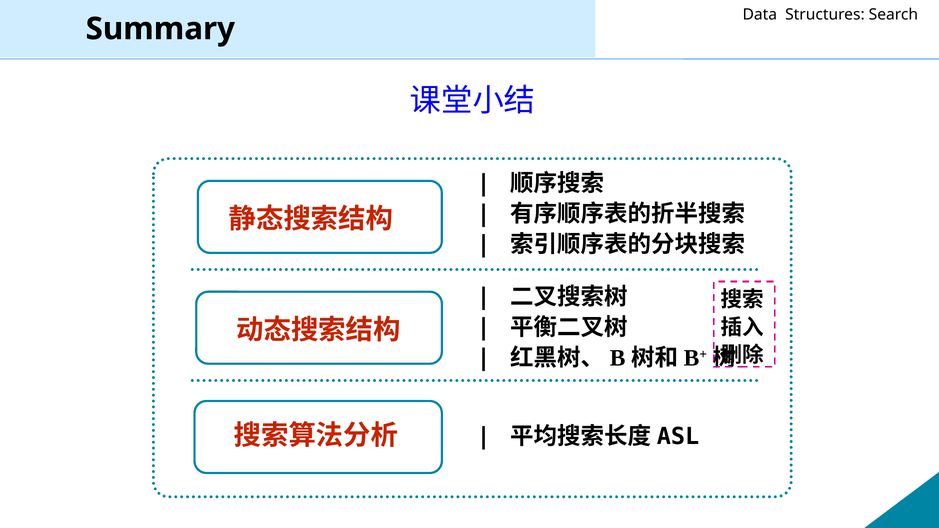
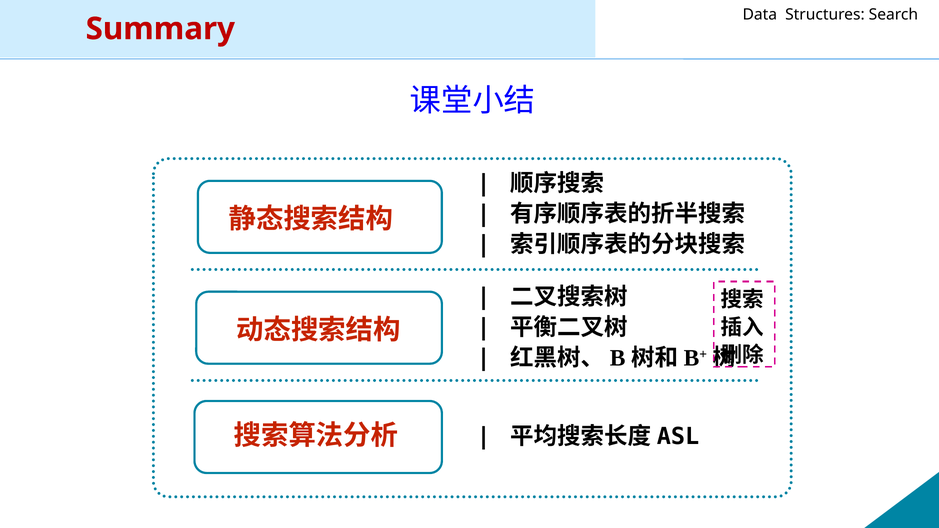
Summary colour: black -> red
